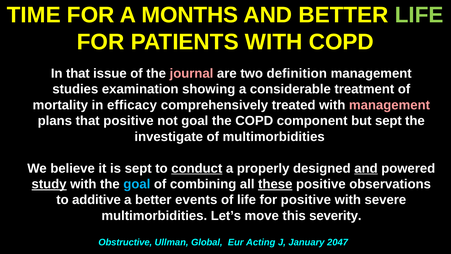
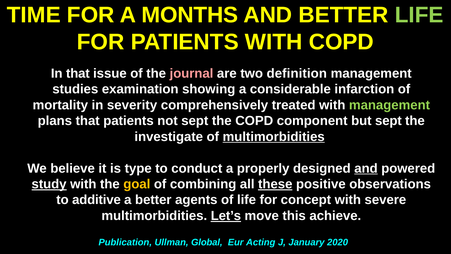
treatment: treatment -> infarction
efficacy: efficacy -> severity
management at (389, 105) colour: pink -> light green
that positive: positive -> patients
not goal: goal -> sept
multimorbidities at (274, 137) underline: none -> present
is sept: sept -> type
conduct underline: present -> none
goal at (137, 184) colour: light blue -> yellow
events: events -> agents
for positive: positive -> concept
Let’s underline: none -> present
severity: severity -> achieve
Obstructive: Obstructive -> Publication
2047: 2047 -> 2020
